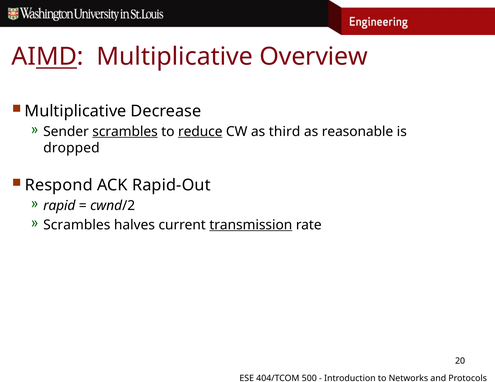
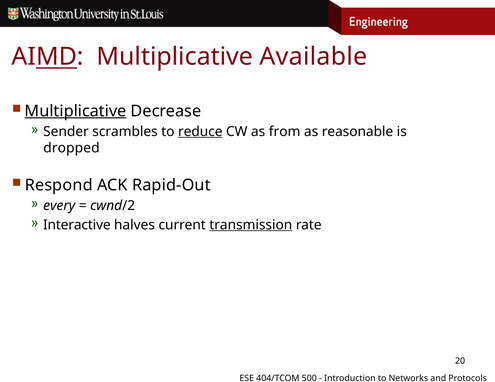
Overview: Overview -> Available
Multiplicative at (76, 111) underline: none -> present
scrambles at (125, 132) underline: present -> none
third: third -> from
rapid: rapid -> every
Scrambles at (77, 225): Scrambles -> Interactive
